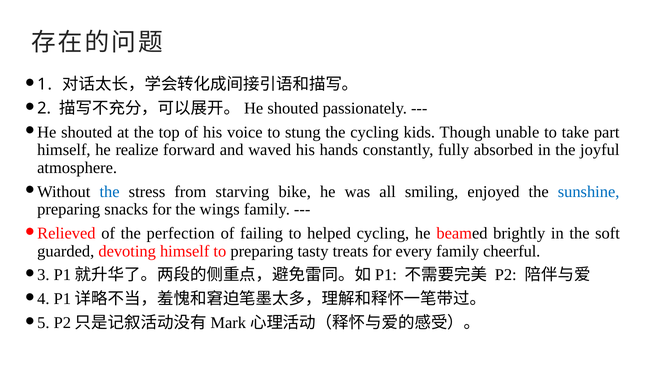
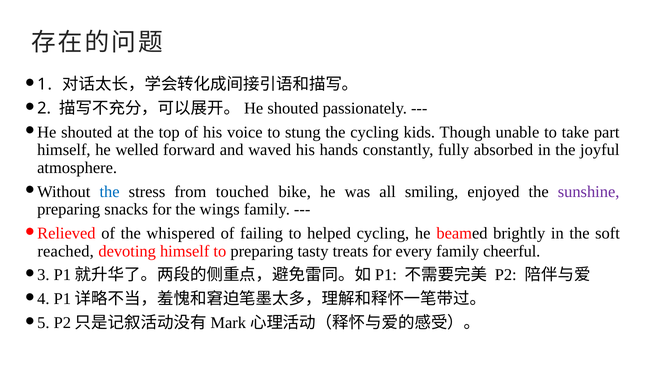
realize: realize -> welled
starving: starving -> touched
sunshine colour: blue -> purple
perfection: perfection -> whispered
guarded: guarded -> reached
